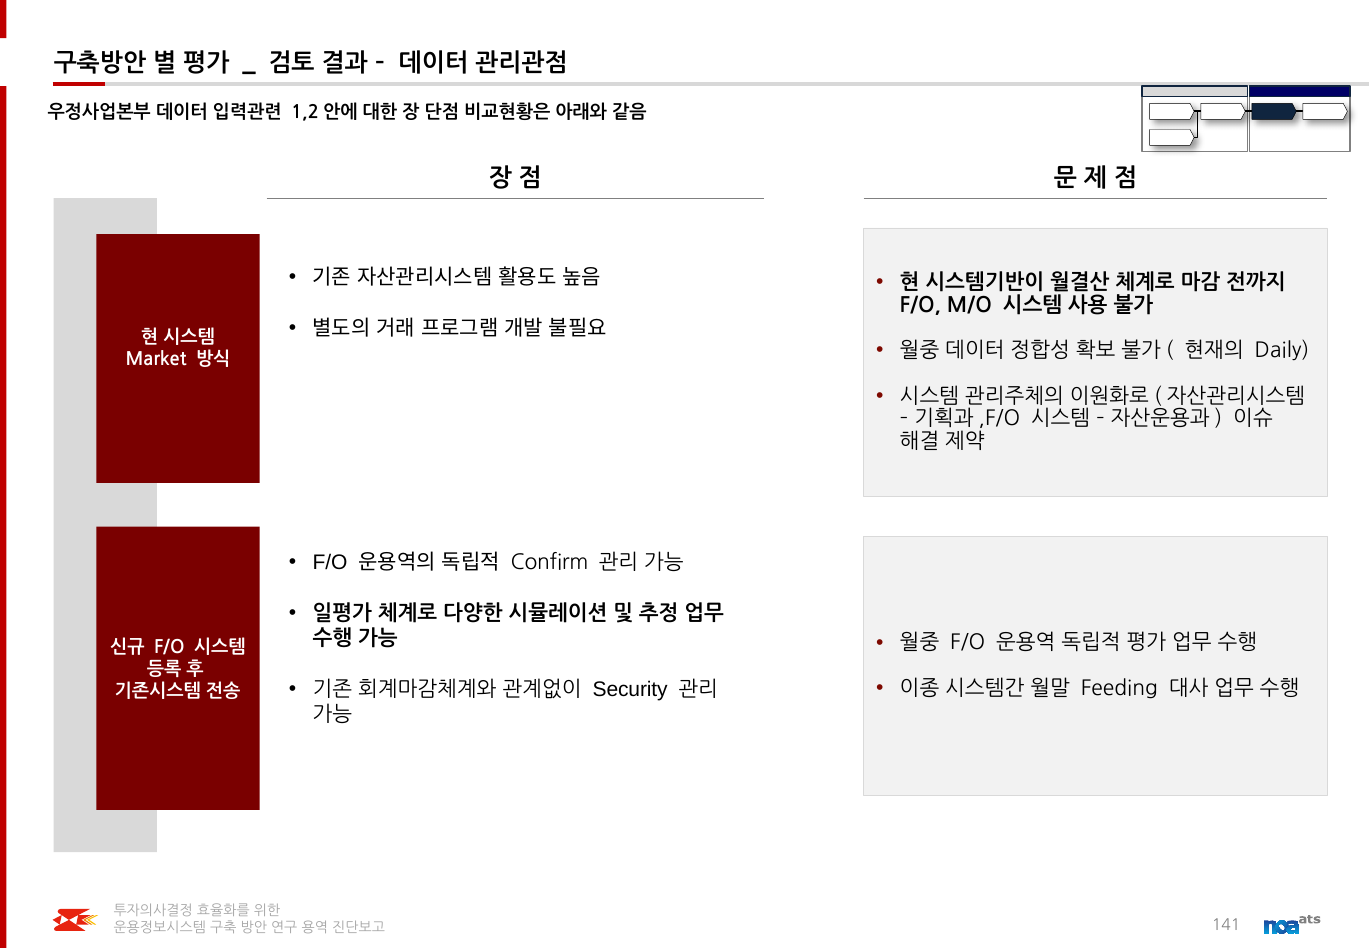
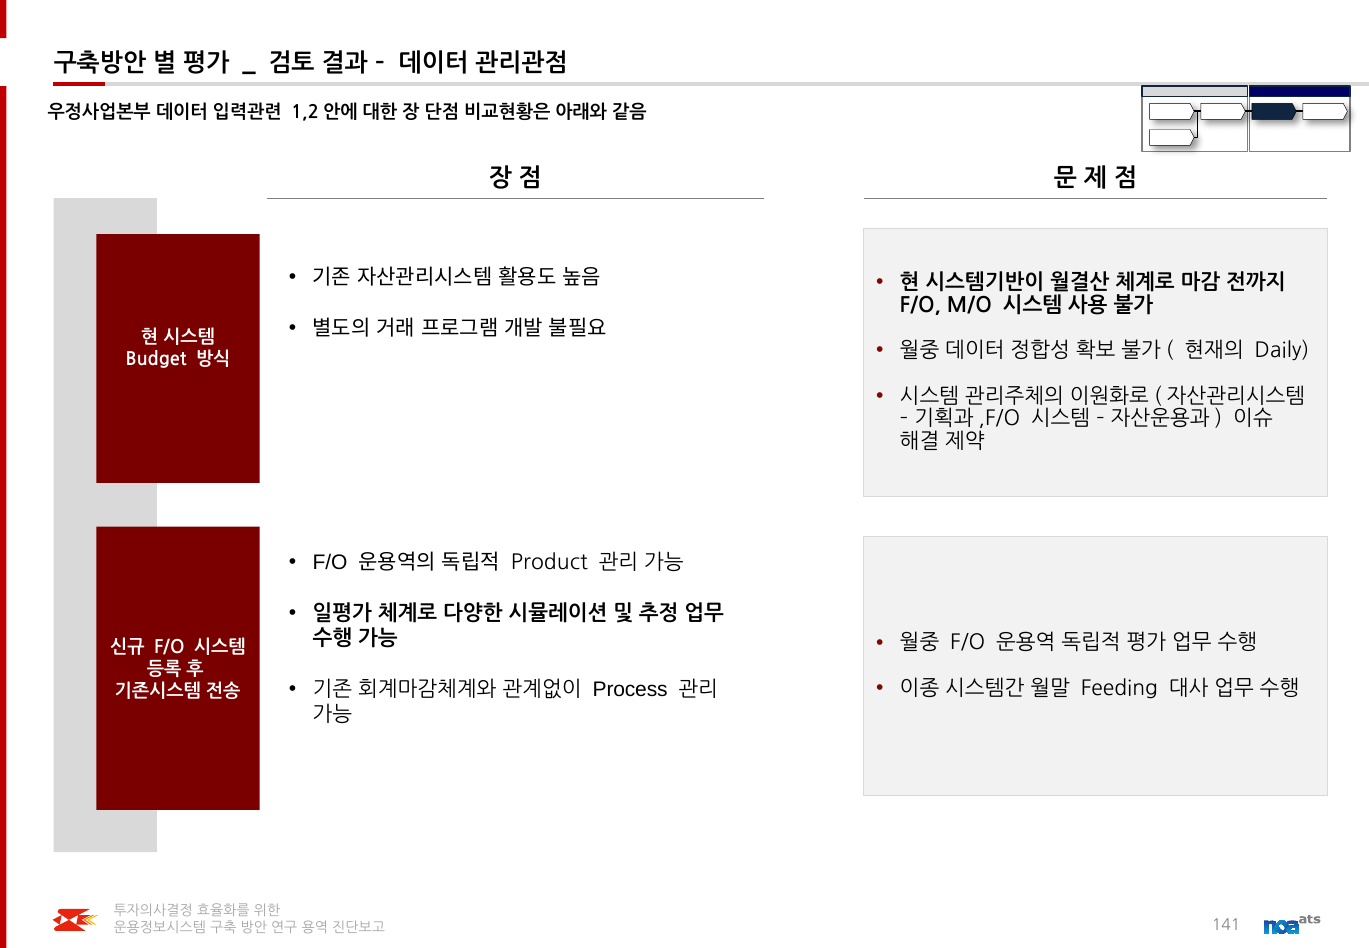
Market: Market -> Budget
Confirm: Confirm -> Product
Security: Security -> Process
